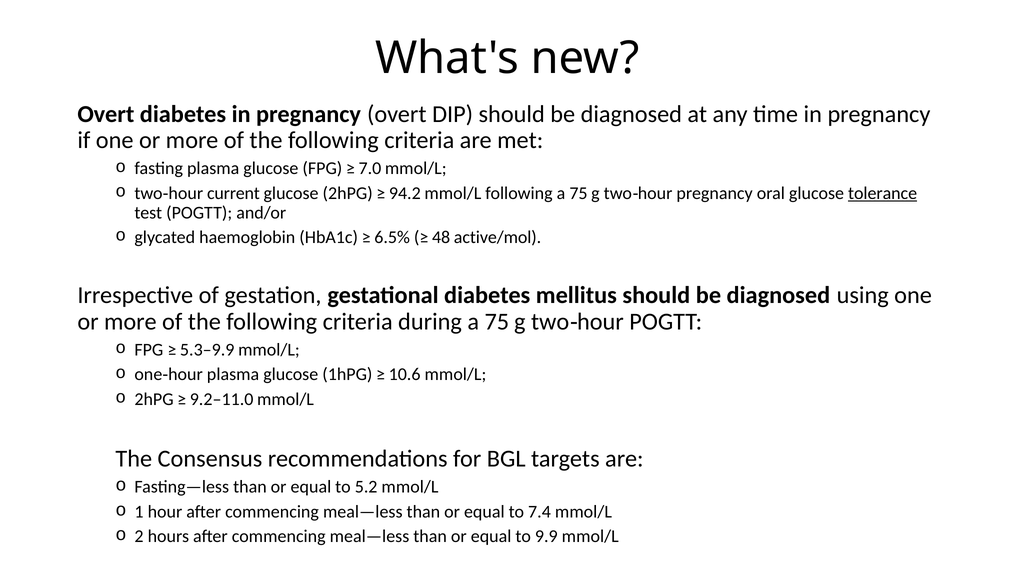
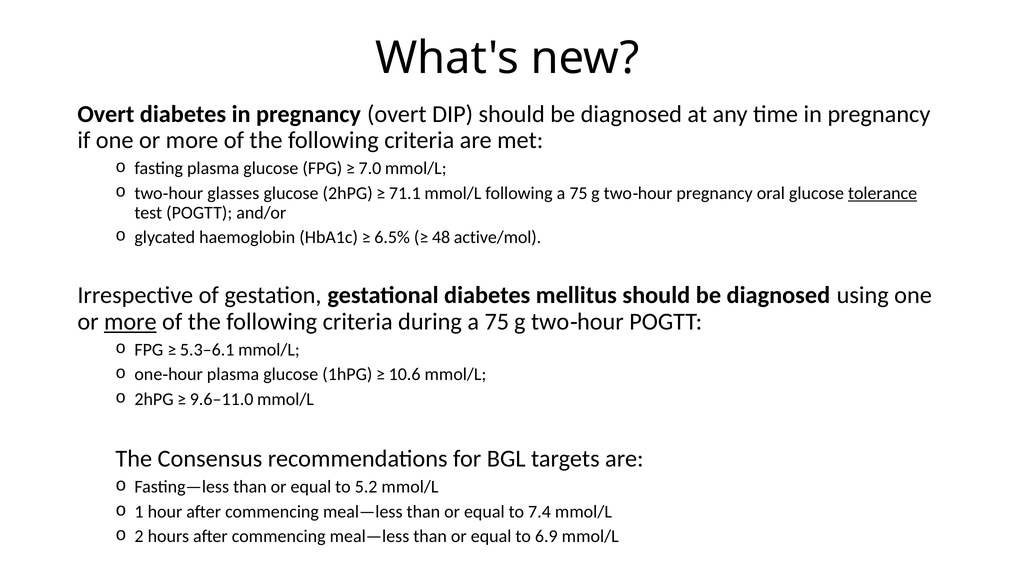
current: current -> glasses
94.2: 94.2 -> 71.1
more at (130, 322) underline: none -> present
5.3–9.9: 5.3–9.9 -> 5.3–6.1
9.2–11.0: 9.2–11.0 -> 9.6–11.0
9.9: 9.9 -> 6.9
